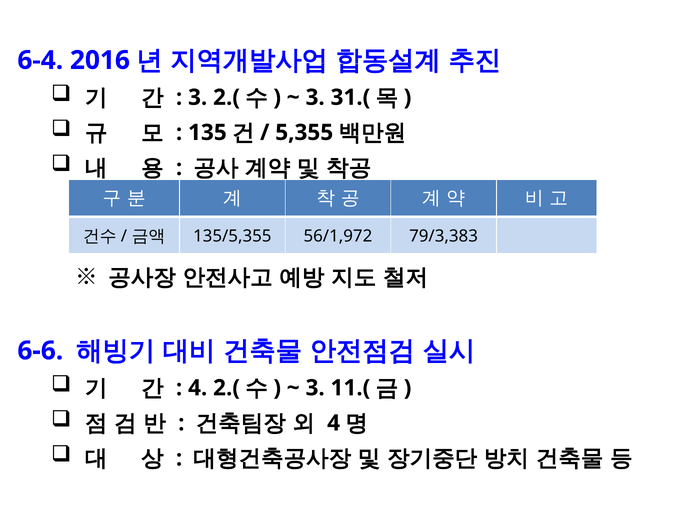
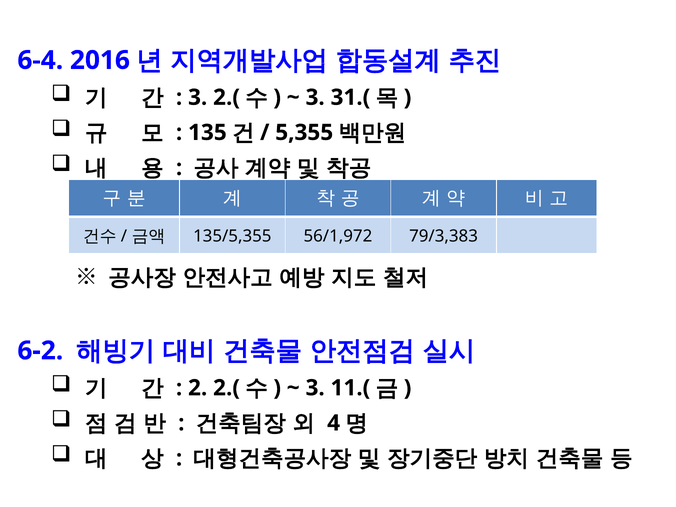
6-6: 6-6 -> 6-2
4 at (198, 388): 4 -> 2
